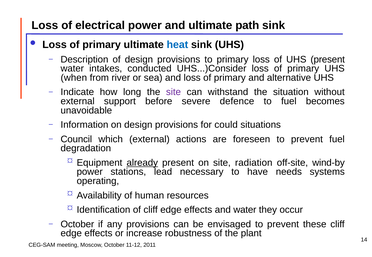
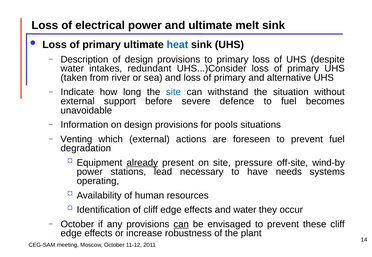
path: path -> melt
UHS present: present -> despite
conducted: conducted -> redundant
when: when -> taken
site at (173, 92) colour: purple -> blue
could: could -> pools
Council: Council -> Venting
radiation: radiation -> pressure
can at (181, 225) underline: none -> present
